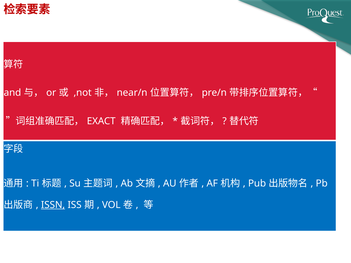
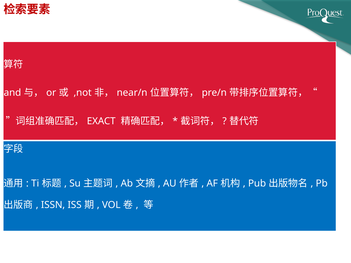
ISSN underline: present -> none
